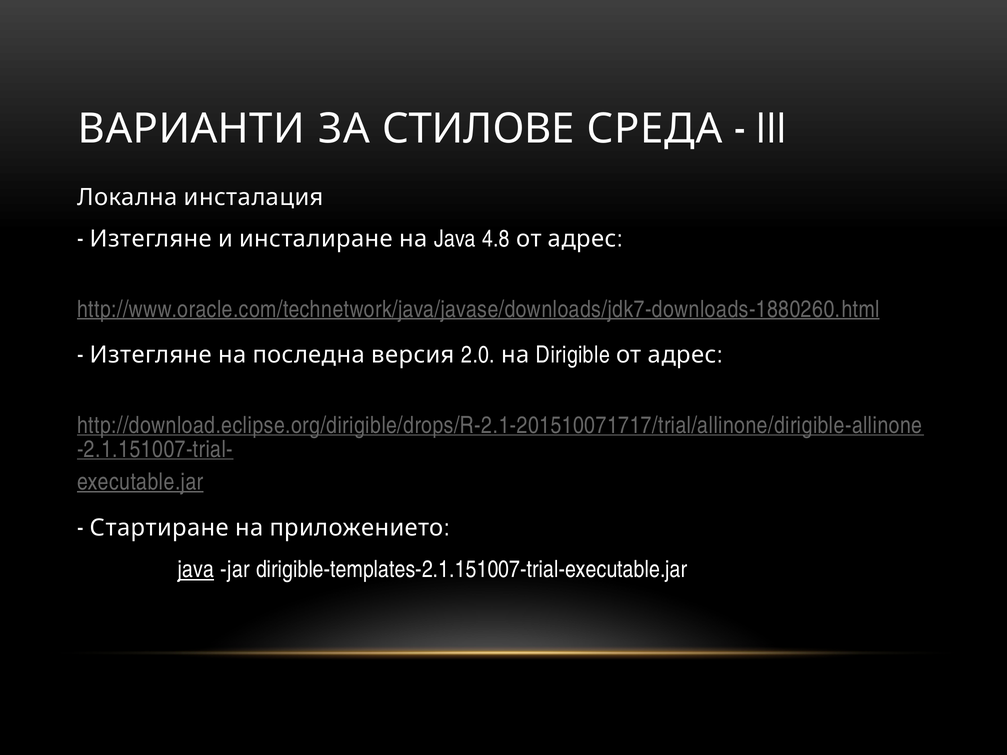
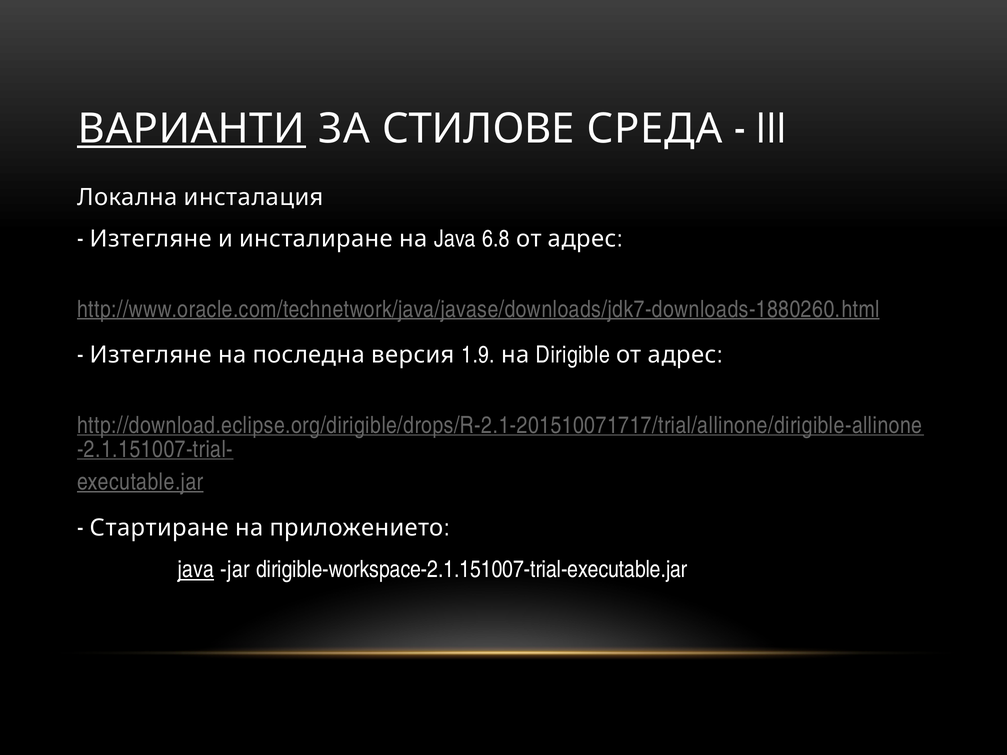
ВАРИАНТИ underline: none -> present
4.8: 4.8 -> 6.8
2.0: 2.0 -> 1.9
dirigible-templates-2.1.151007-trial-executable.jar: dirigible-templates-2.1.151007-trial-executable.jar -> dirigible-workspace-2.1.151007-trial-executable.jar
